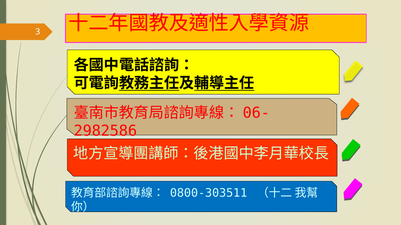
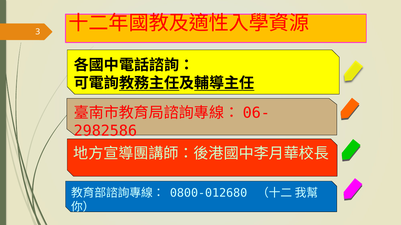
0800-303511: 0800-303511 -> 0800-012680
